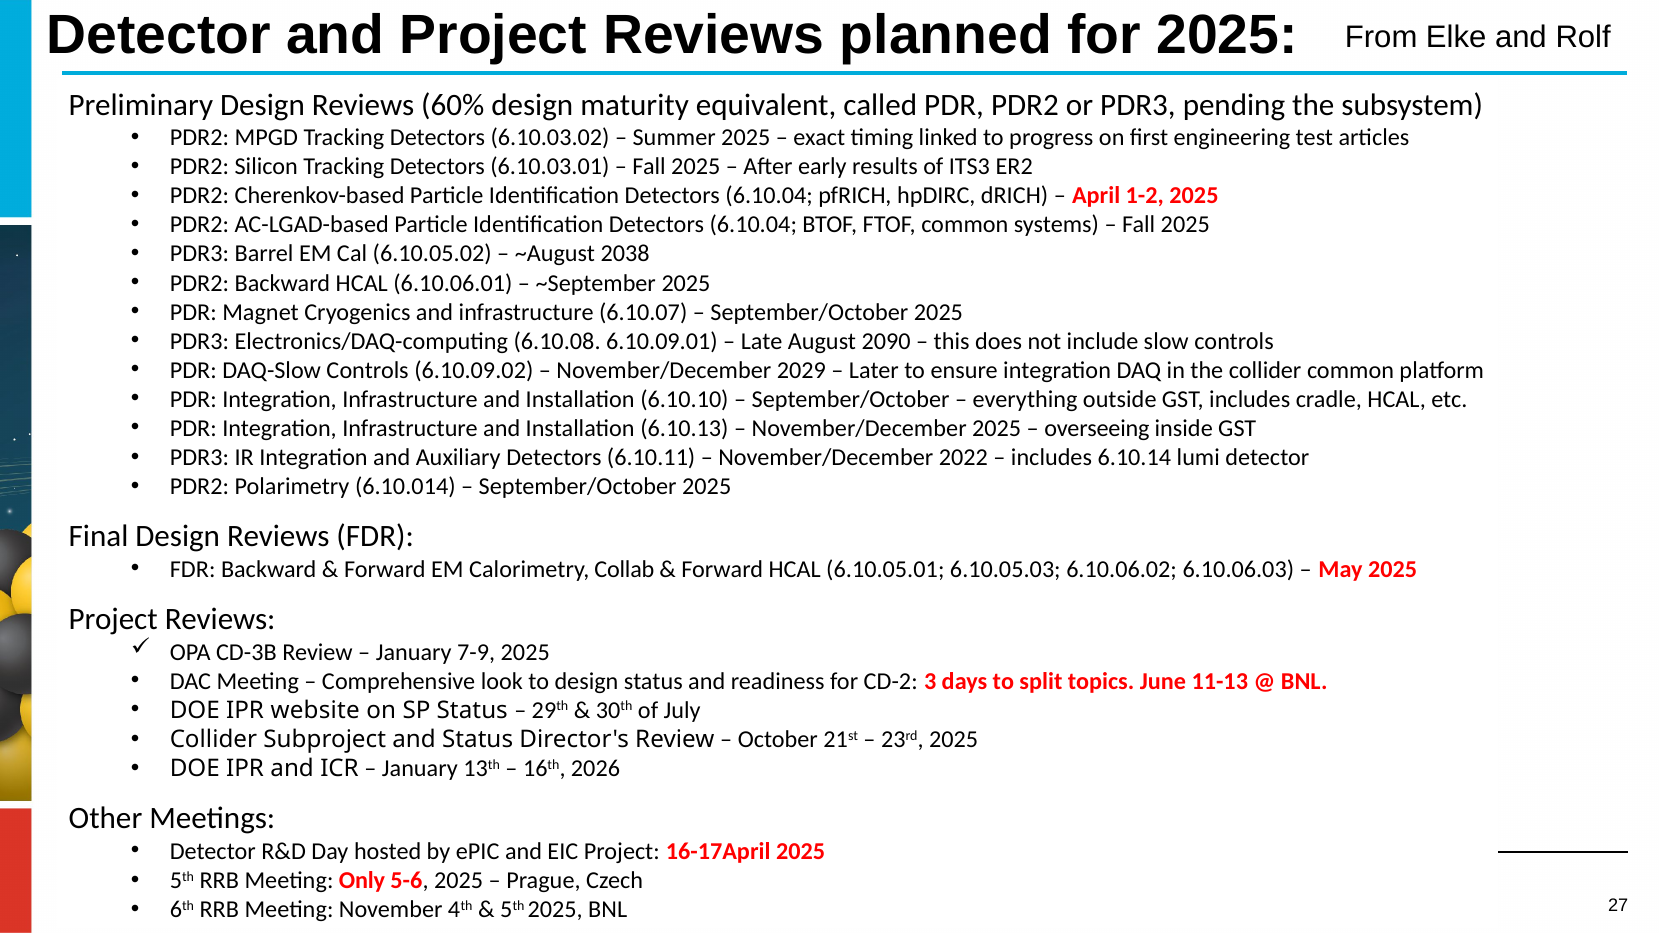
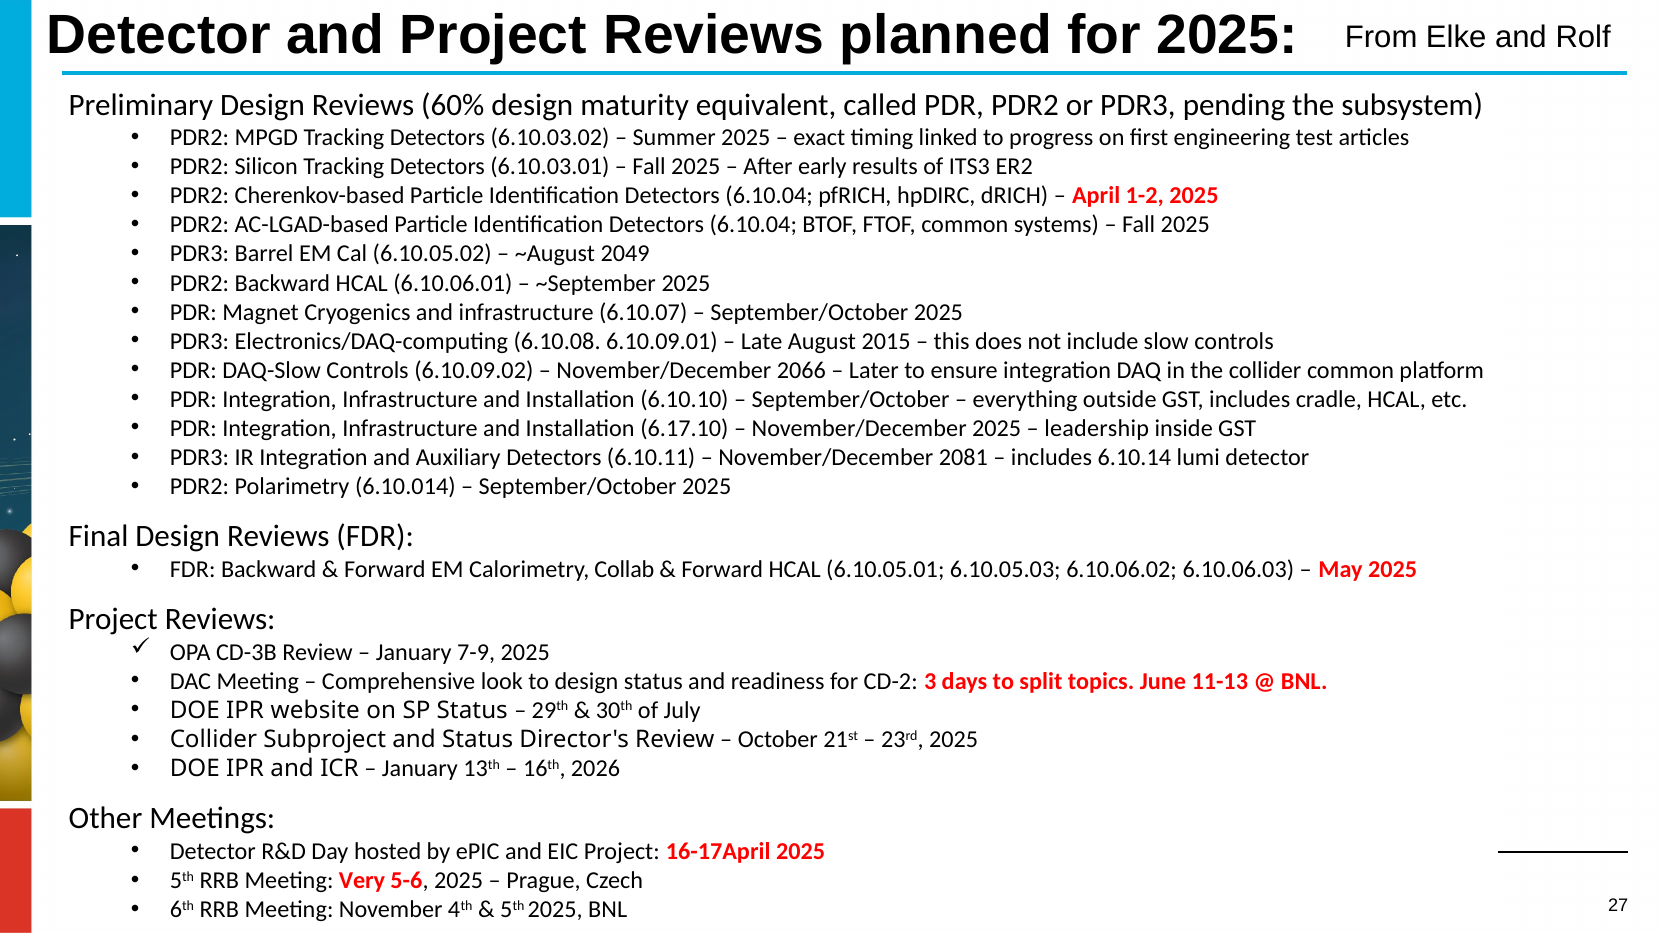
2038: 2038 -> 2049
2090: 2090 -> 2015
2029: 2029 -> 2066
6.10.13: 6.10.13 -> 6.17.10
overseeing: overseeing -> leadership
2022: 2022 -> 2081
Only: Only -> Very
